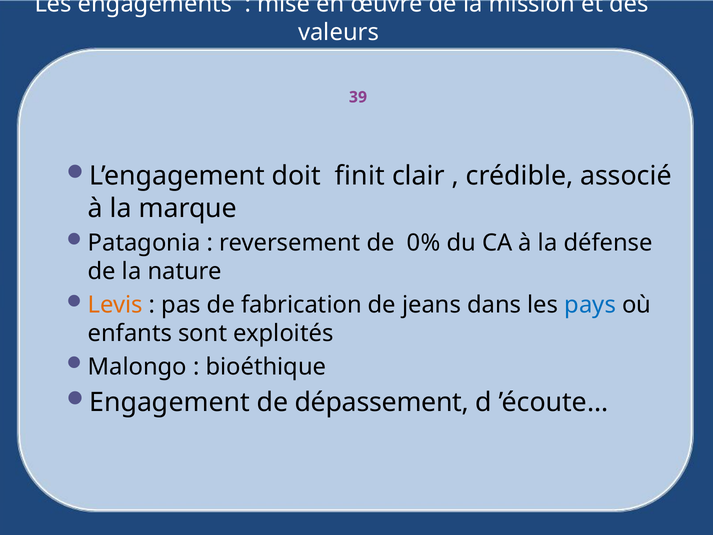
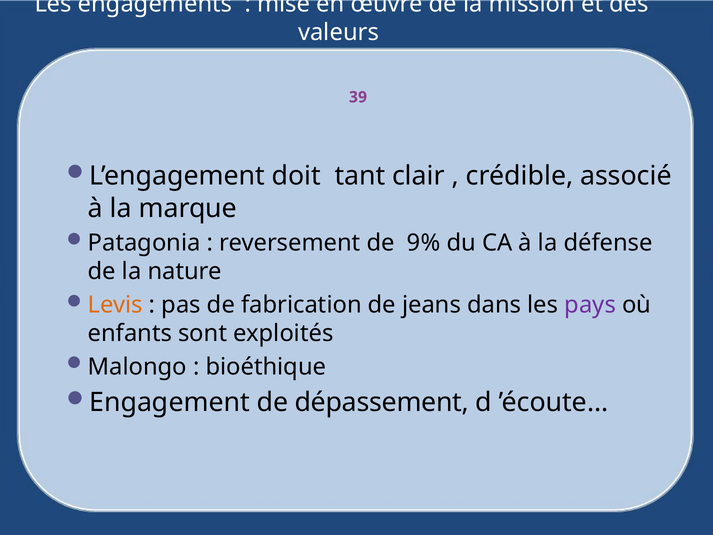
finit: finit -> tant
0%: 0% -> 9%
pays colour: blue -> purple
